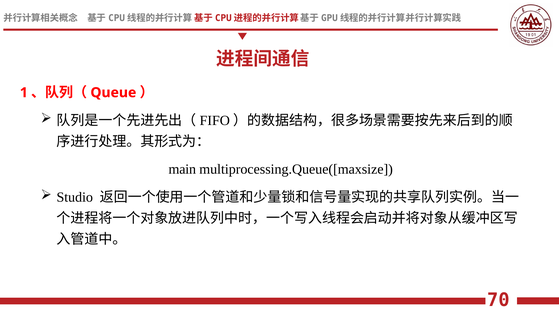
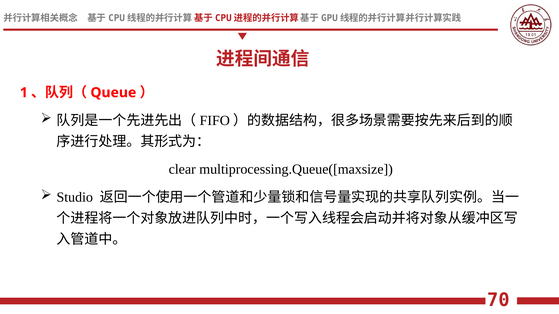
main: main -> clear
